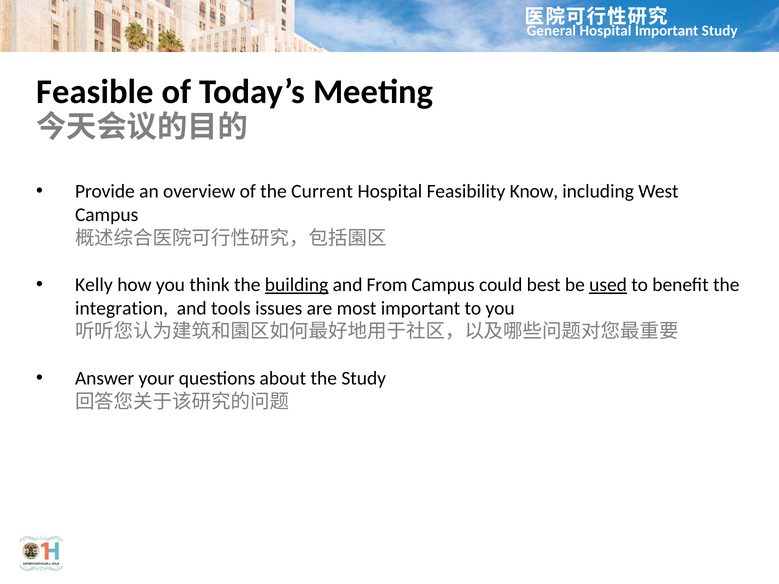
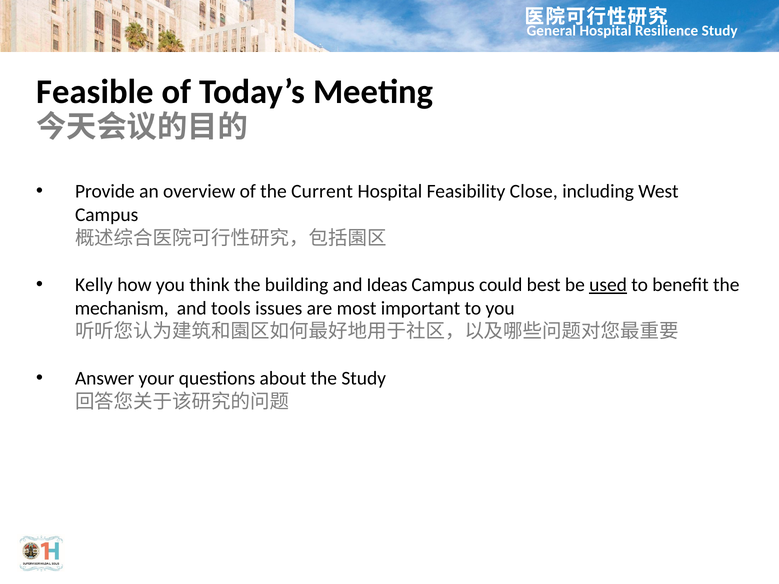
Hospital Important: Important -> Resilience
Know: Know -> Close
building underline: present -> none
From: From -> Ideas
integration: integration -> mechanism
